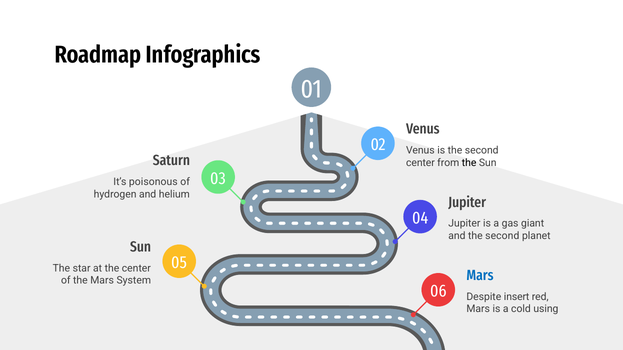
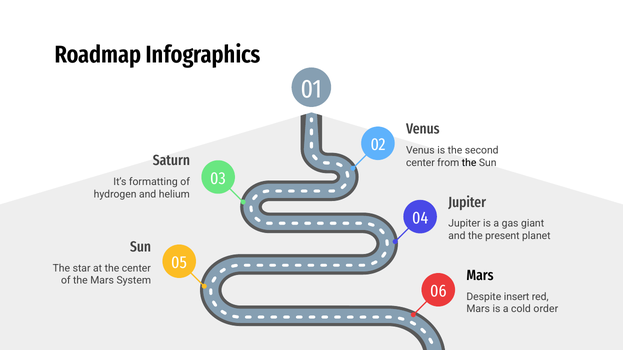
poisonous: poisonous -> formatting
and the second: second -> present
Mars at (480, 276) colour: blue -> black
using: using -> order
